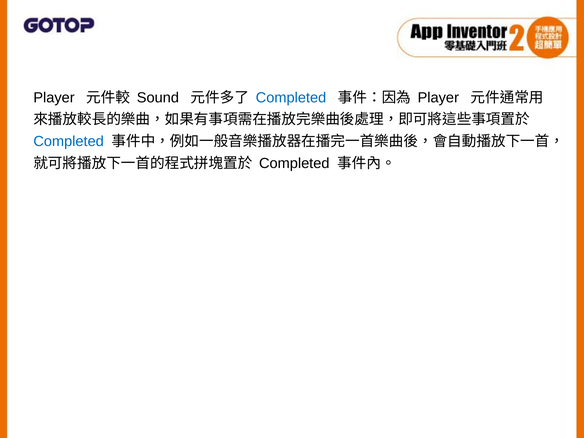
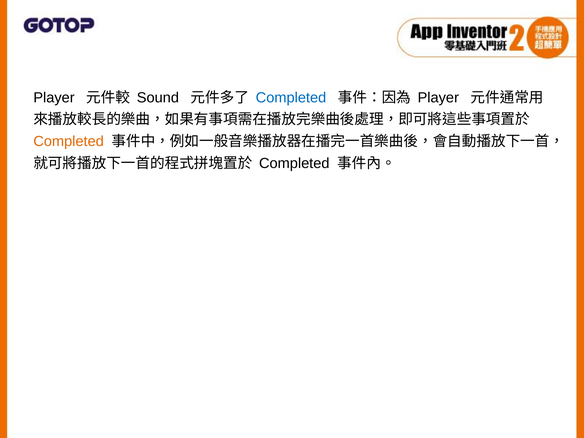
Completed at (69, 141) colour: blue -> orange
